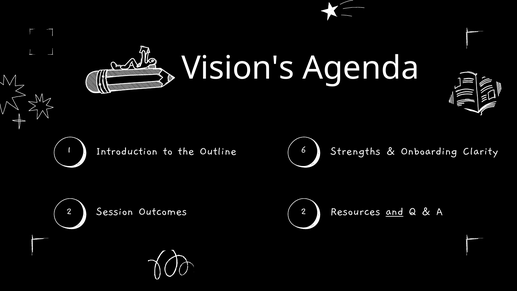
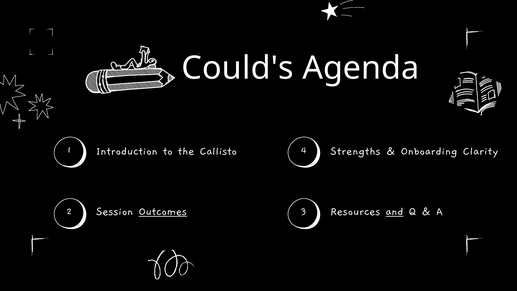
Vision's: Vision's -> Could's
6: 6 -> 4
Outline: Outline -> Callisto
Outcomes underline: none -> present
2 2: 2 -> 3
